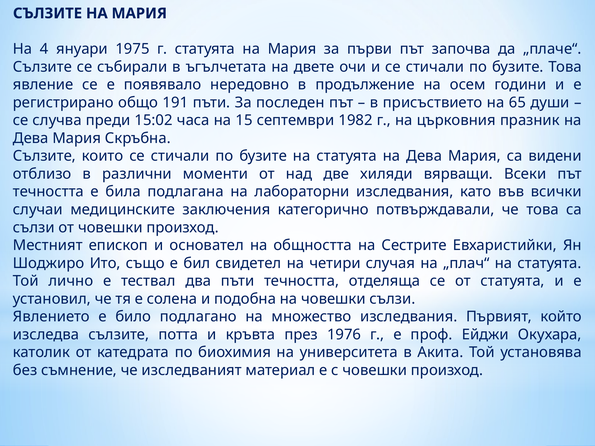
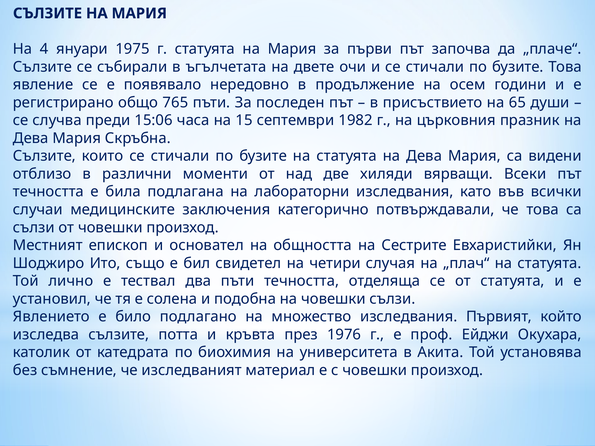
191: 191 -> 765
15:02: 15:02 -> 15:06
